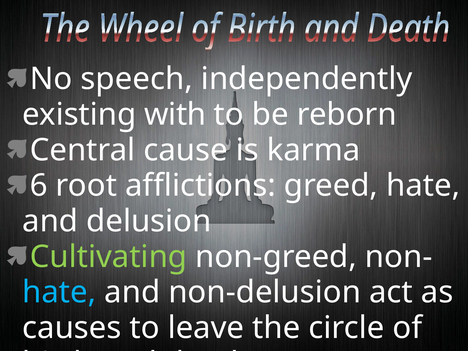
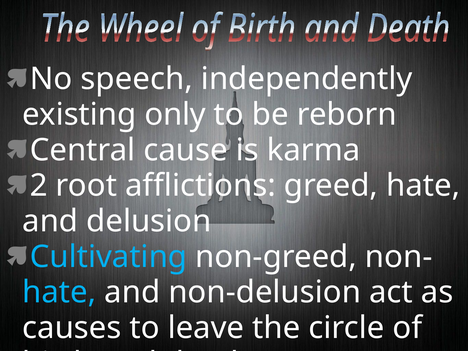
with: with -> only
6: 6 -> 2
Cultivating colour: light green -> light blue
